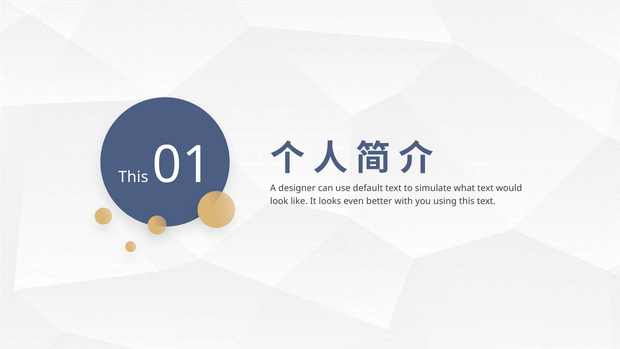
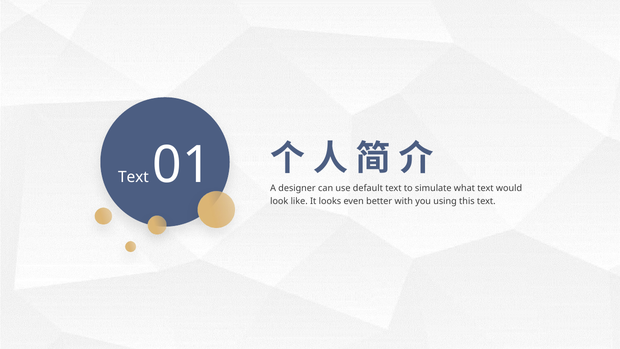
This at (133, 177): This -> Text
